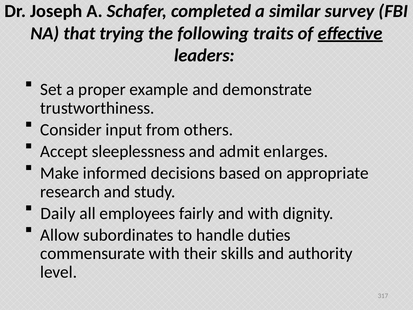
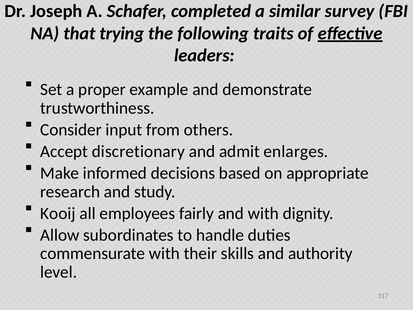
sleeplessness: sleeplessness -> discretionary
Daily: Daily -> Kooij
